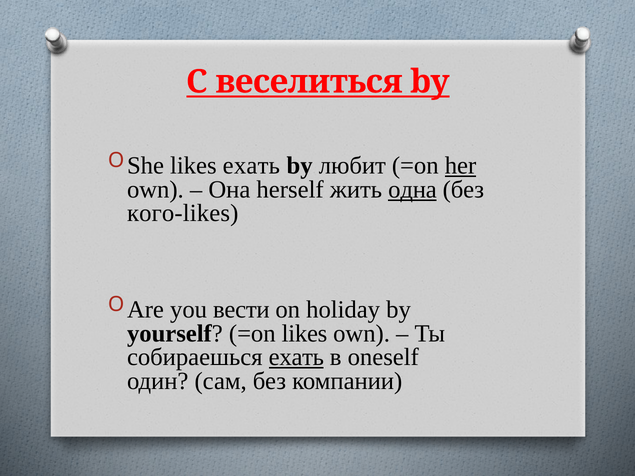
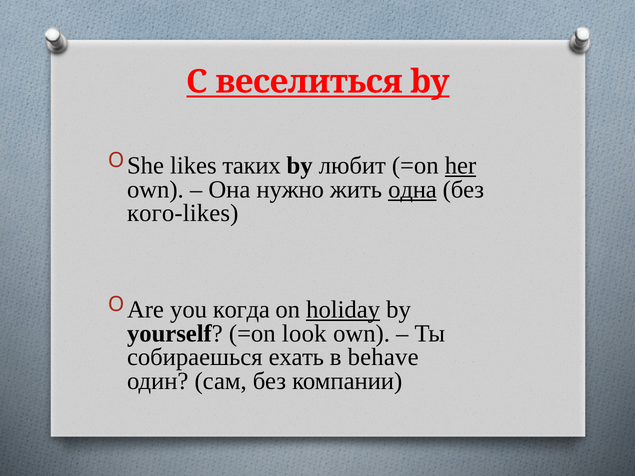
likes ехать: ехать -> таких
herself: herself -> нужно
вести: вести -> когда
holiday underline: none -> present
=on likes: likes -> look
ехать at (296, 357) underline: present -> none
oneself: oneself -> behave
